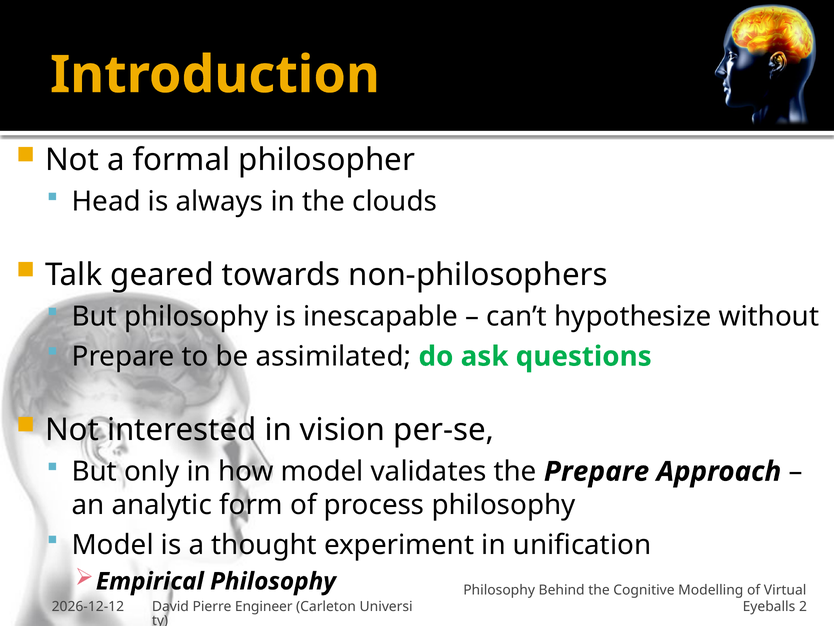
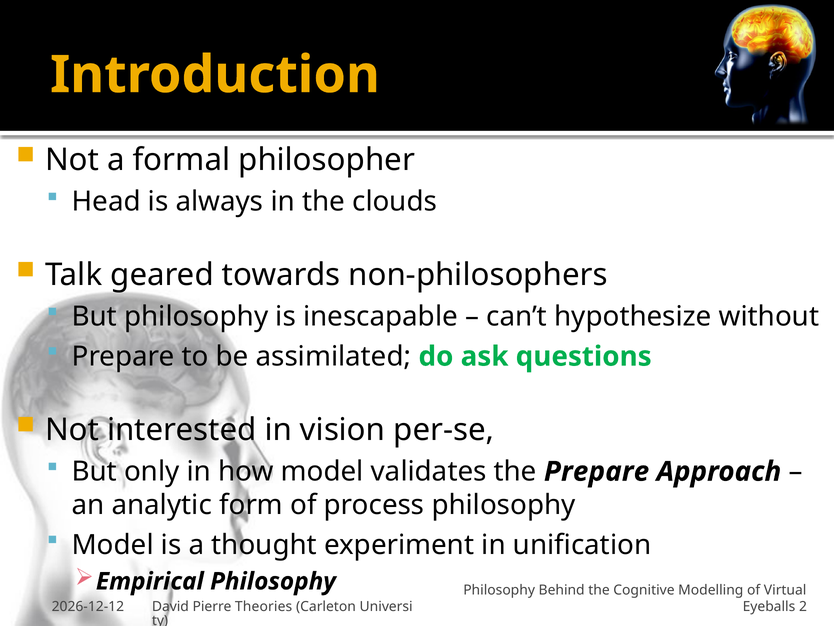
Engineer: Engineer -> Theories
